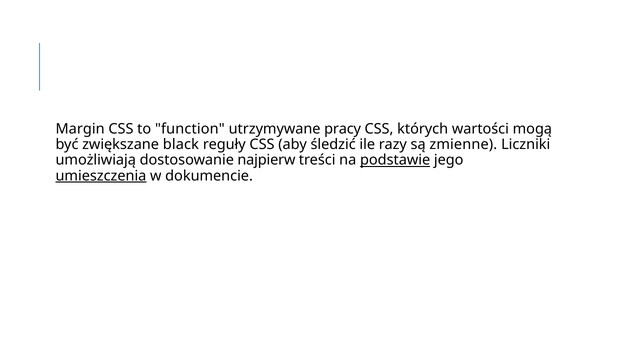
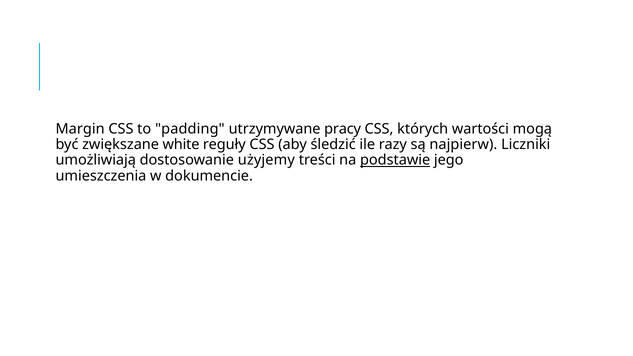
function: function -> padding
black: black -> white
zmienne: zmienne -> najpierw
najpierw: najpierw -> użyjemy
umieszczenia underline: present -> none
